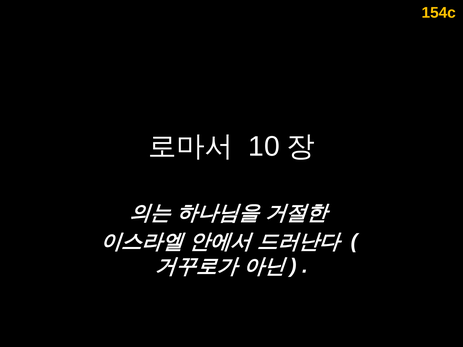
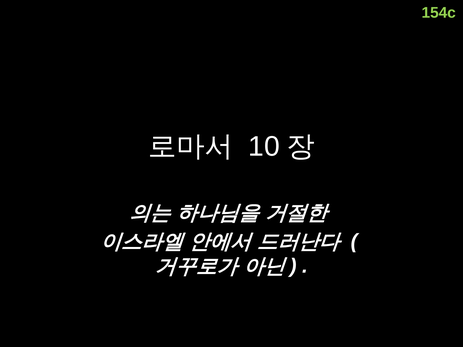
154c colour: yellow -> light green
